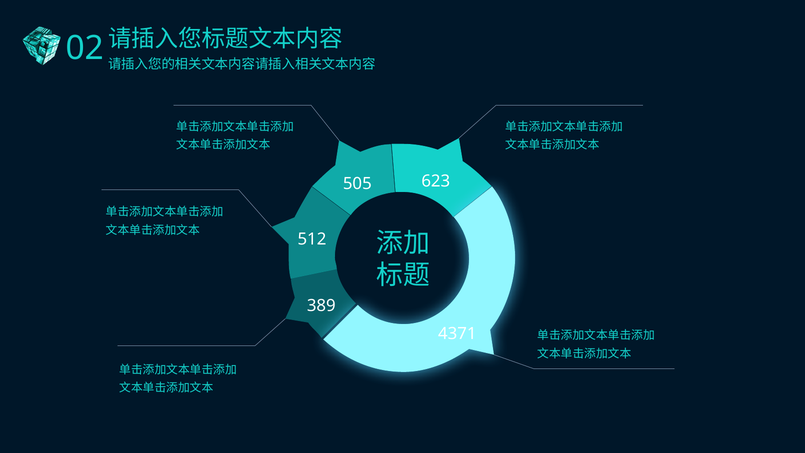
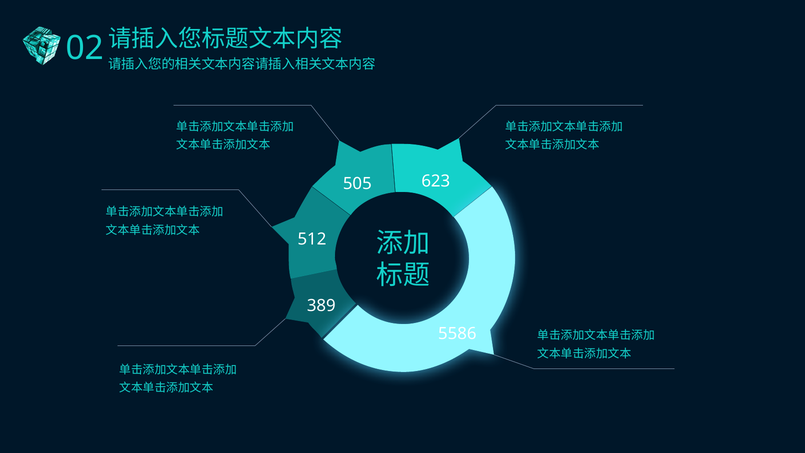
4371: 4371 -> 5586
